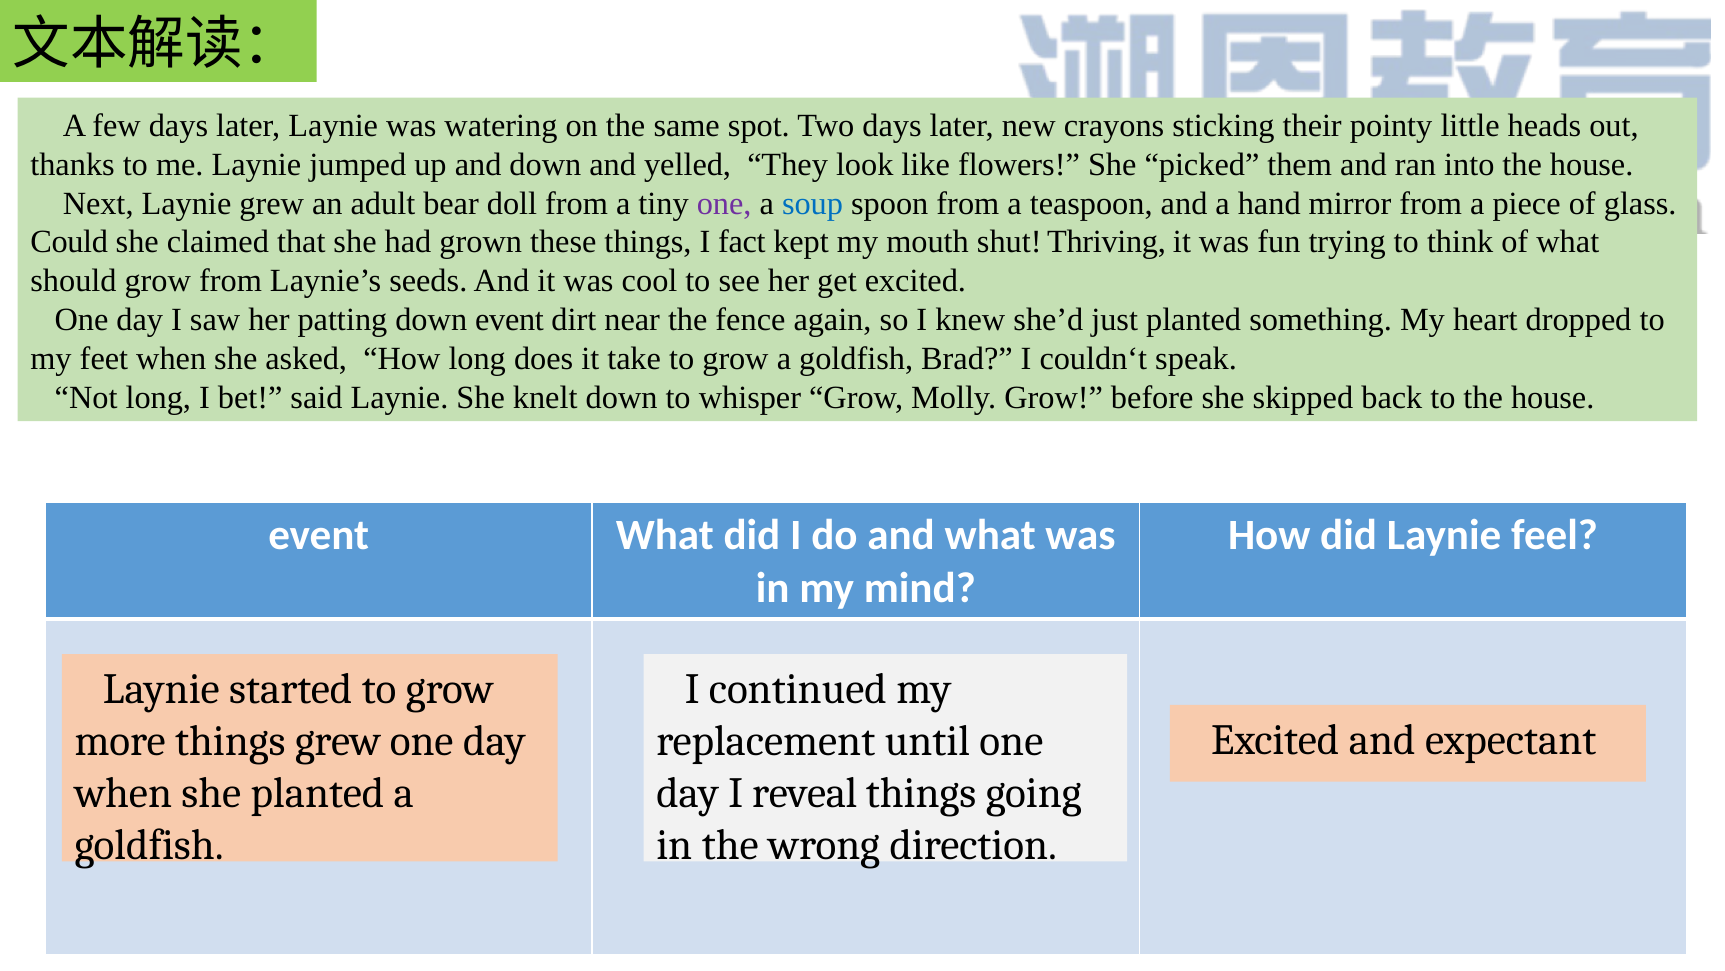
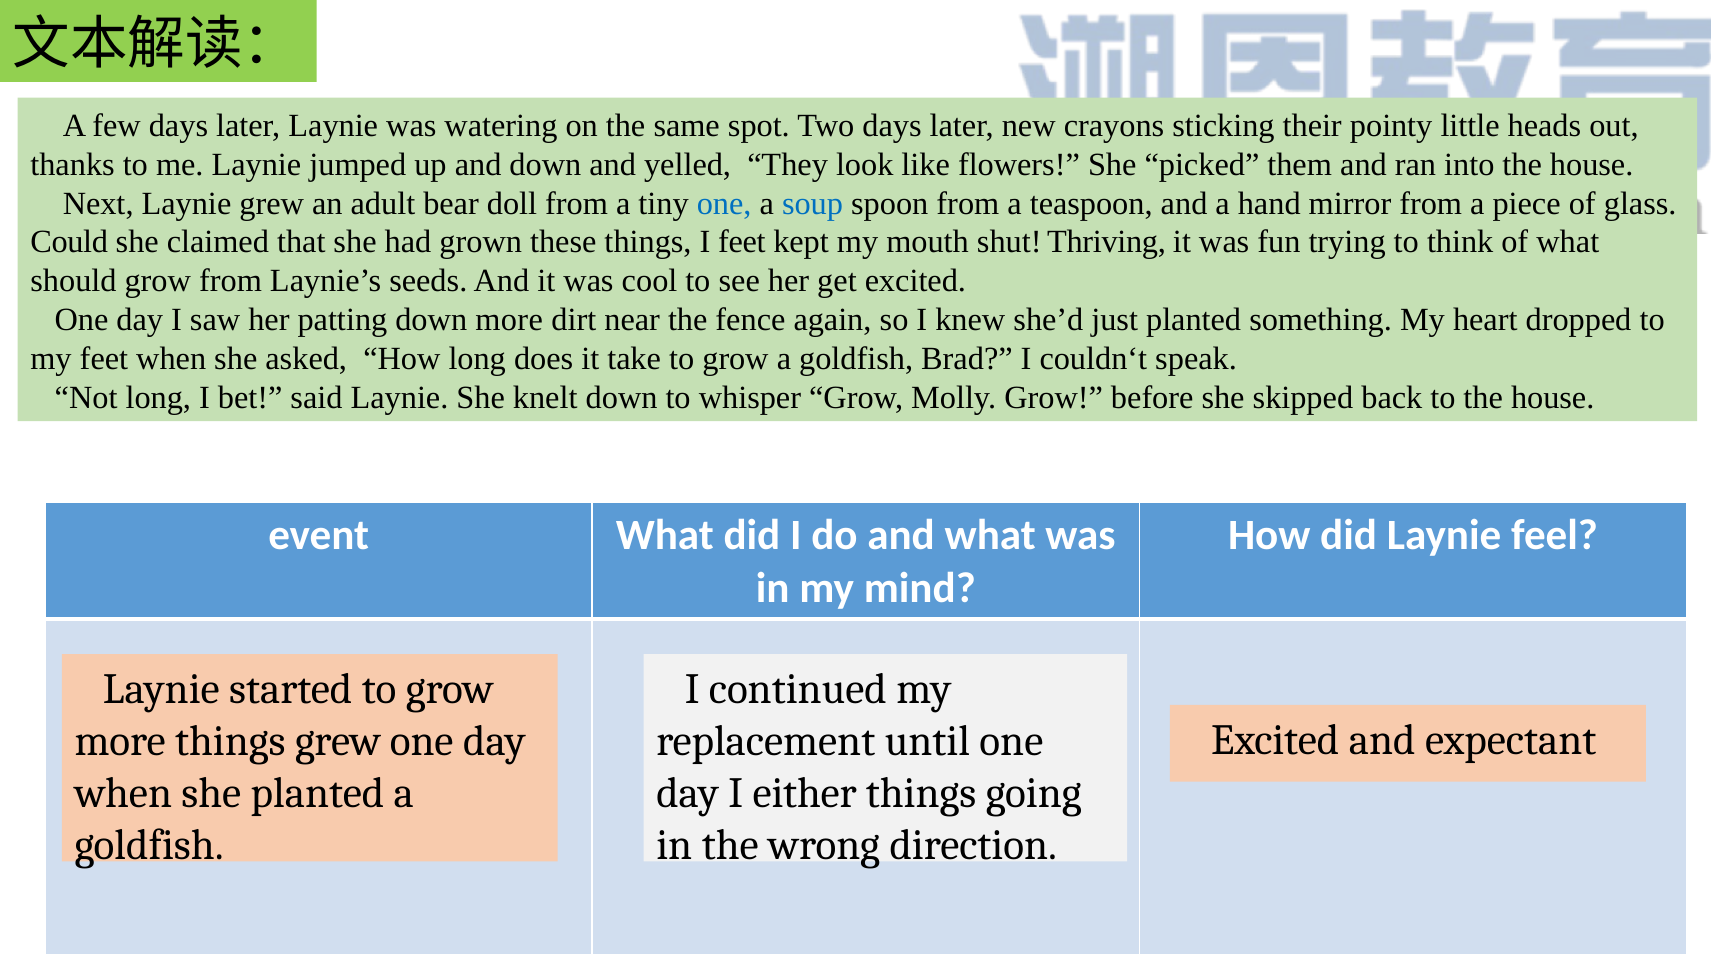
one at (724, 203) colour: purple -> blue
I fact: fact -> feet
down event: event -> more
reveal: reveal -> either
